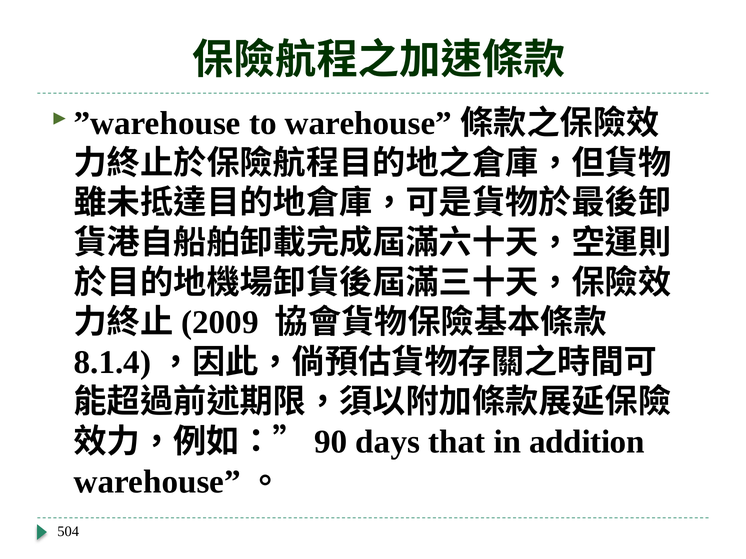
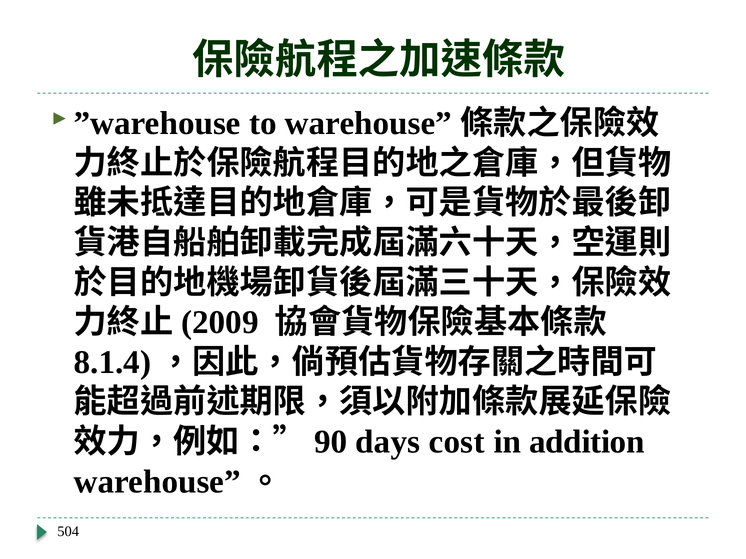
that: that -> cost
